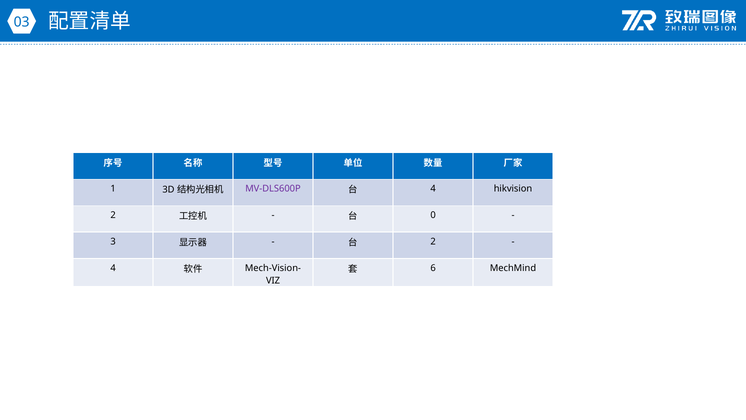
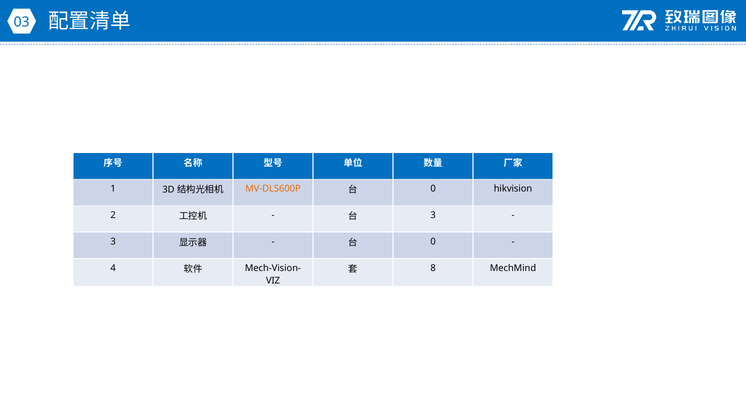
MV-DLS600P colour: purple -> orange
4 at (433, 189): 4 -> 0
0 at (433, 215): 0 -> 3
2 at (433, 242): 2 -> 0
6: 6 -> 8
